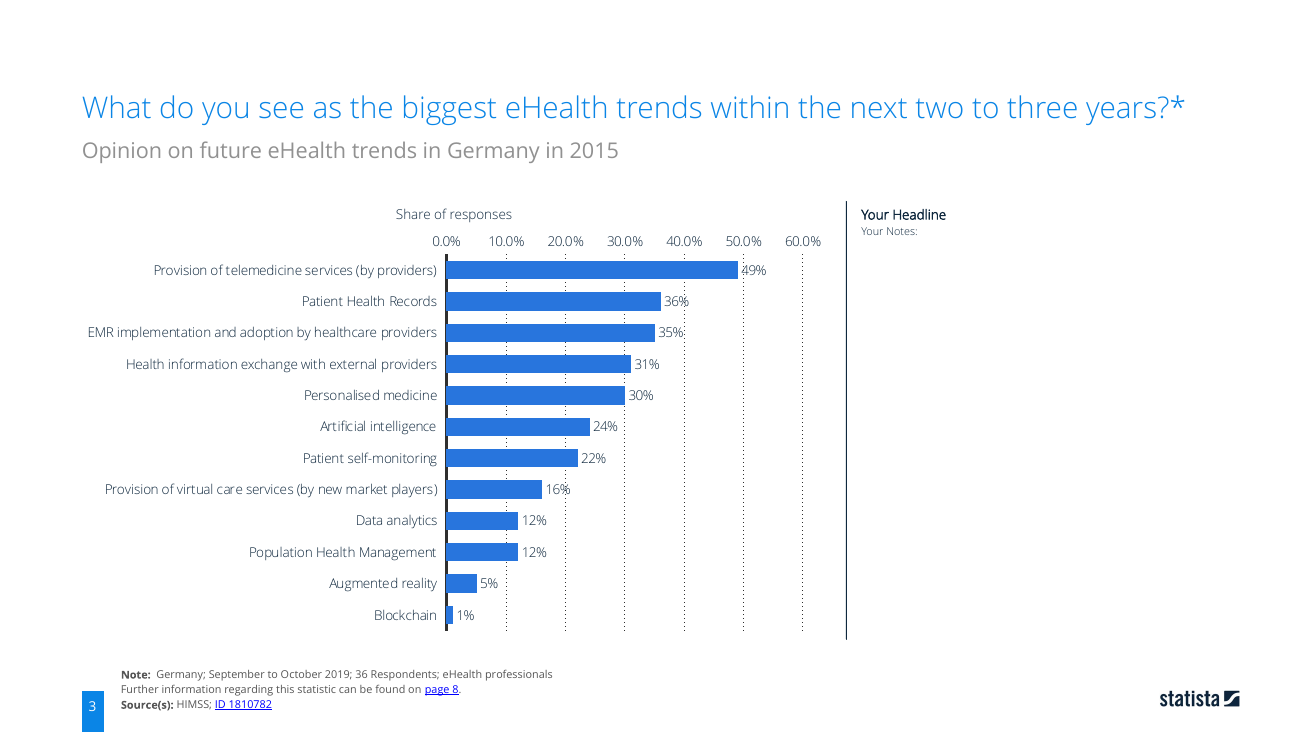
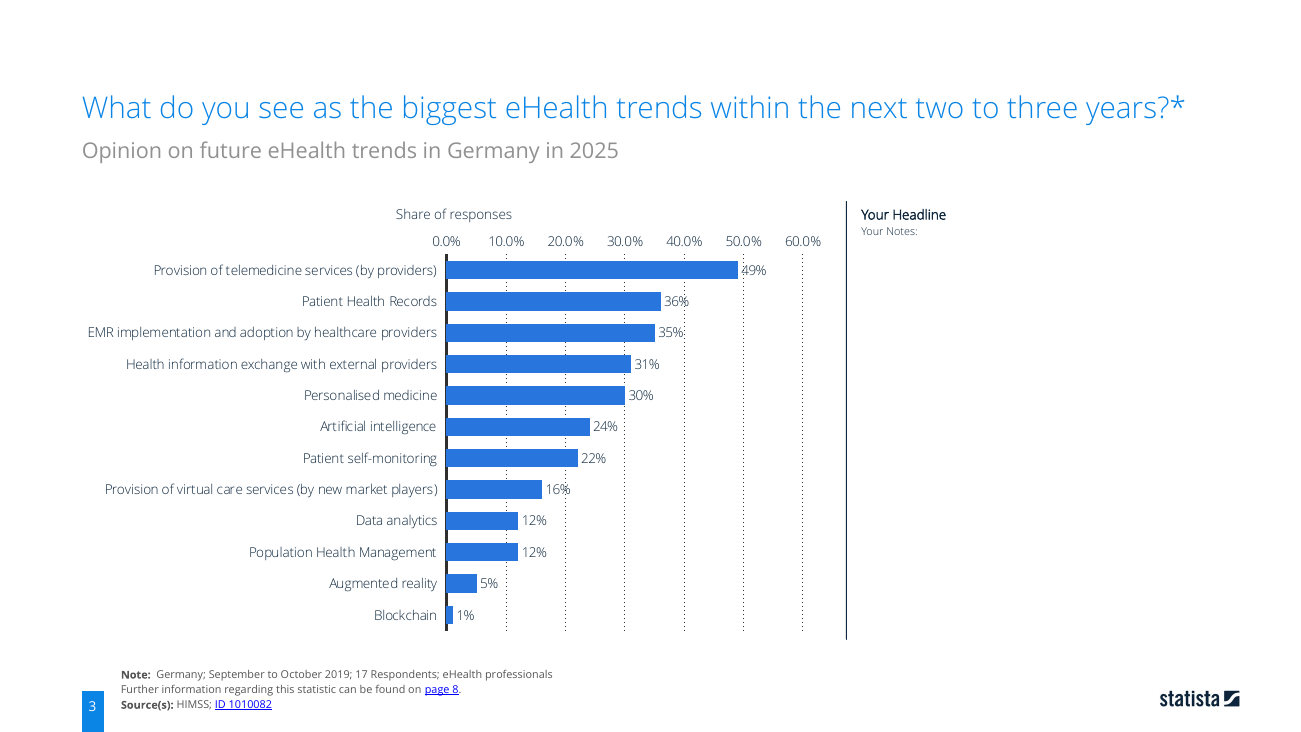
2015: 2015 -> 2025
36: 36 -> 17
1810782: 1810782 -> 1010082
